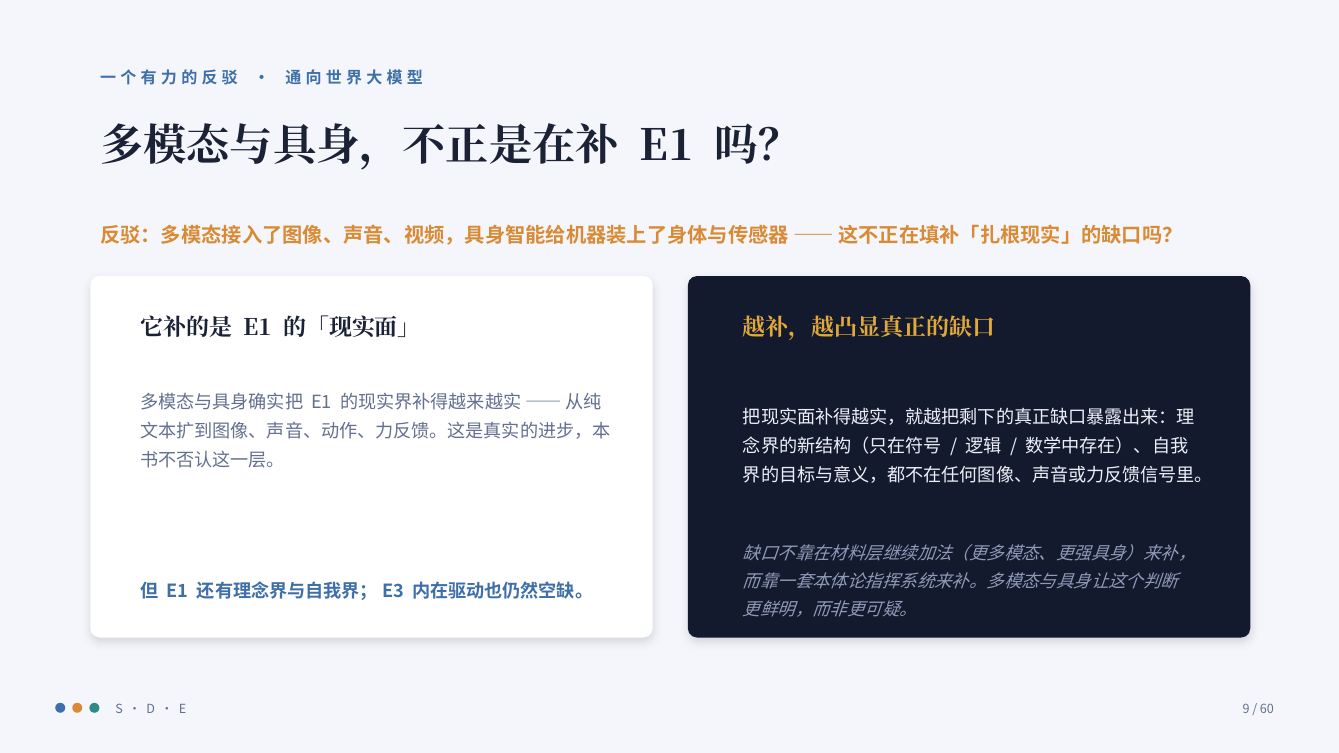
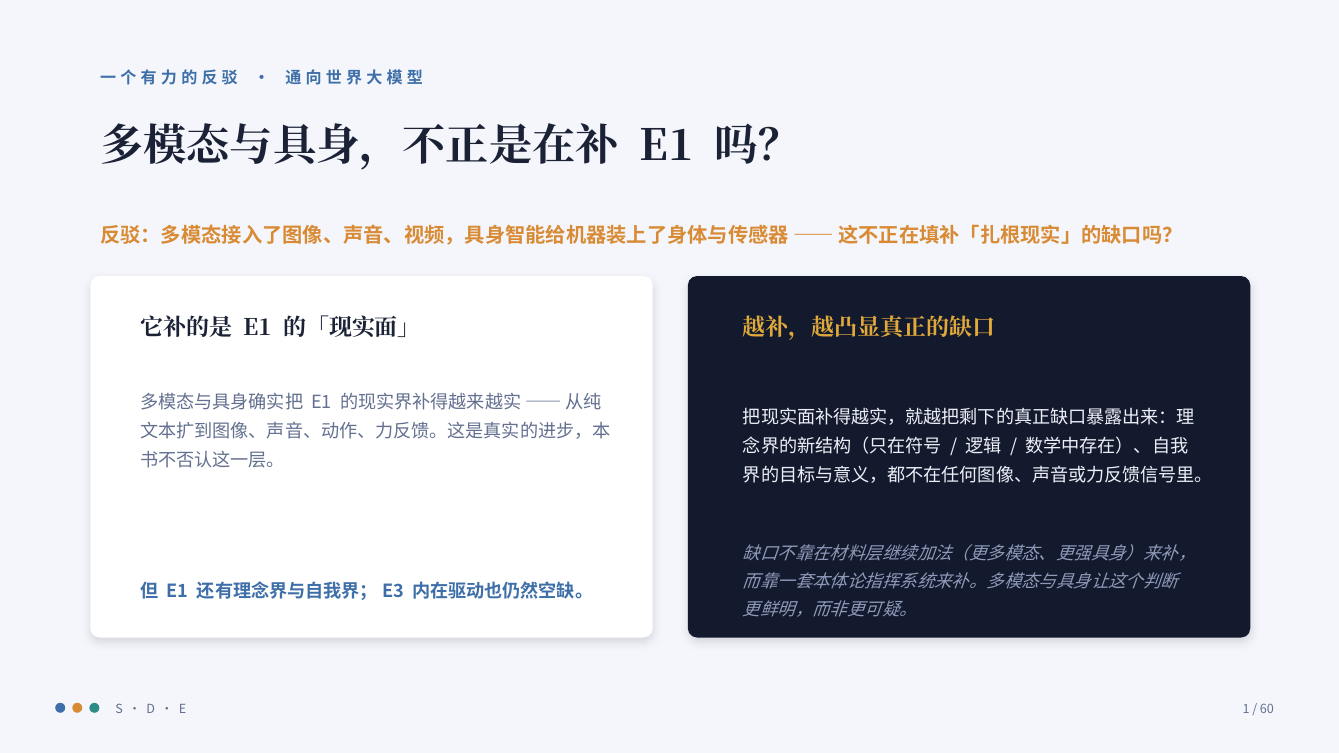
9: 9 -> 1
